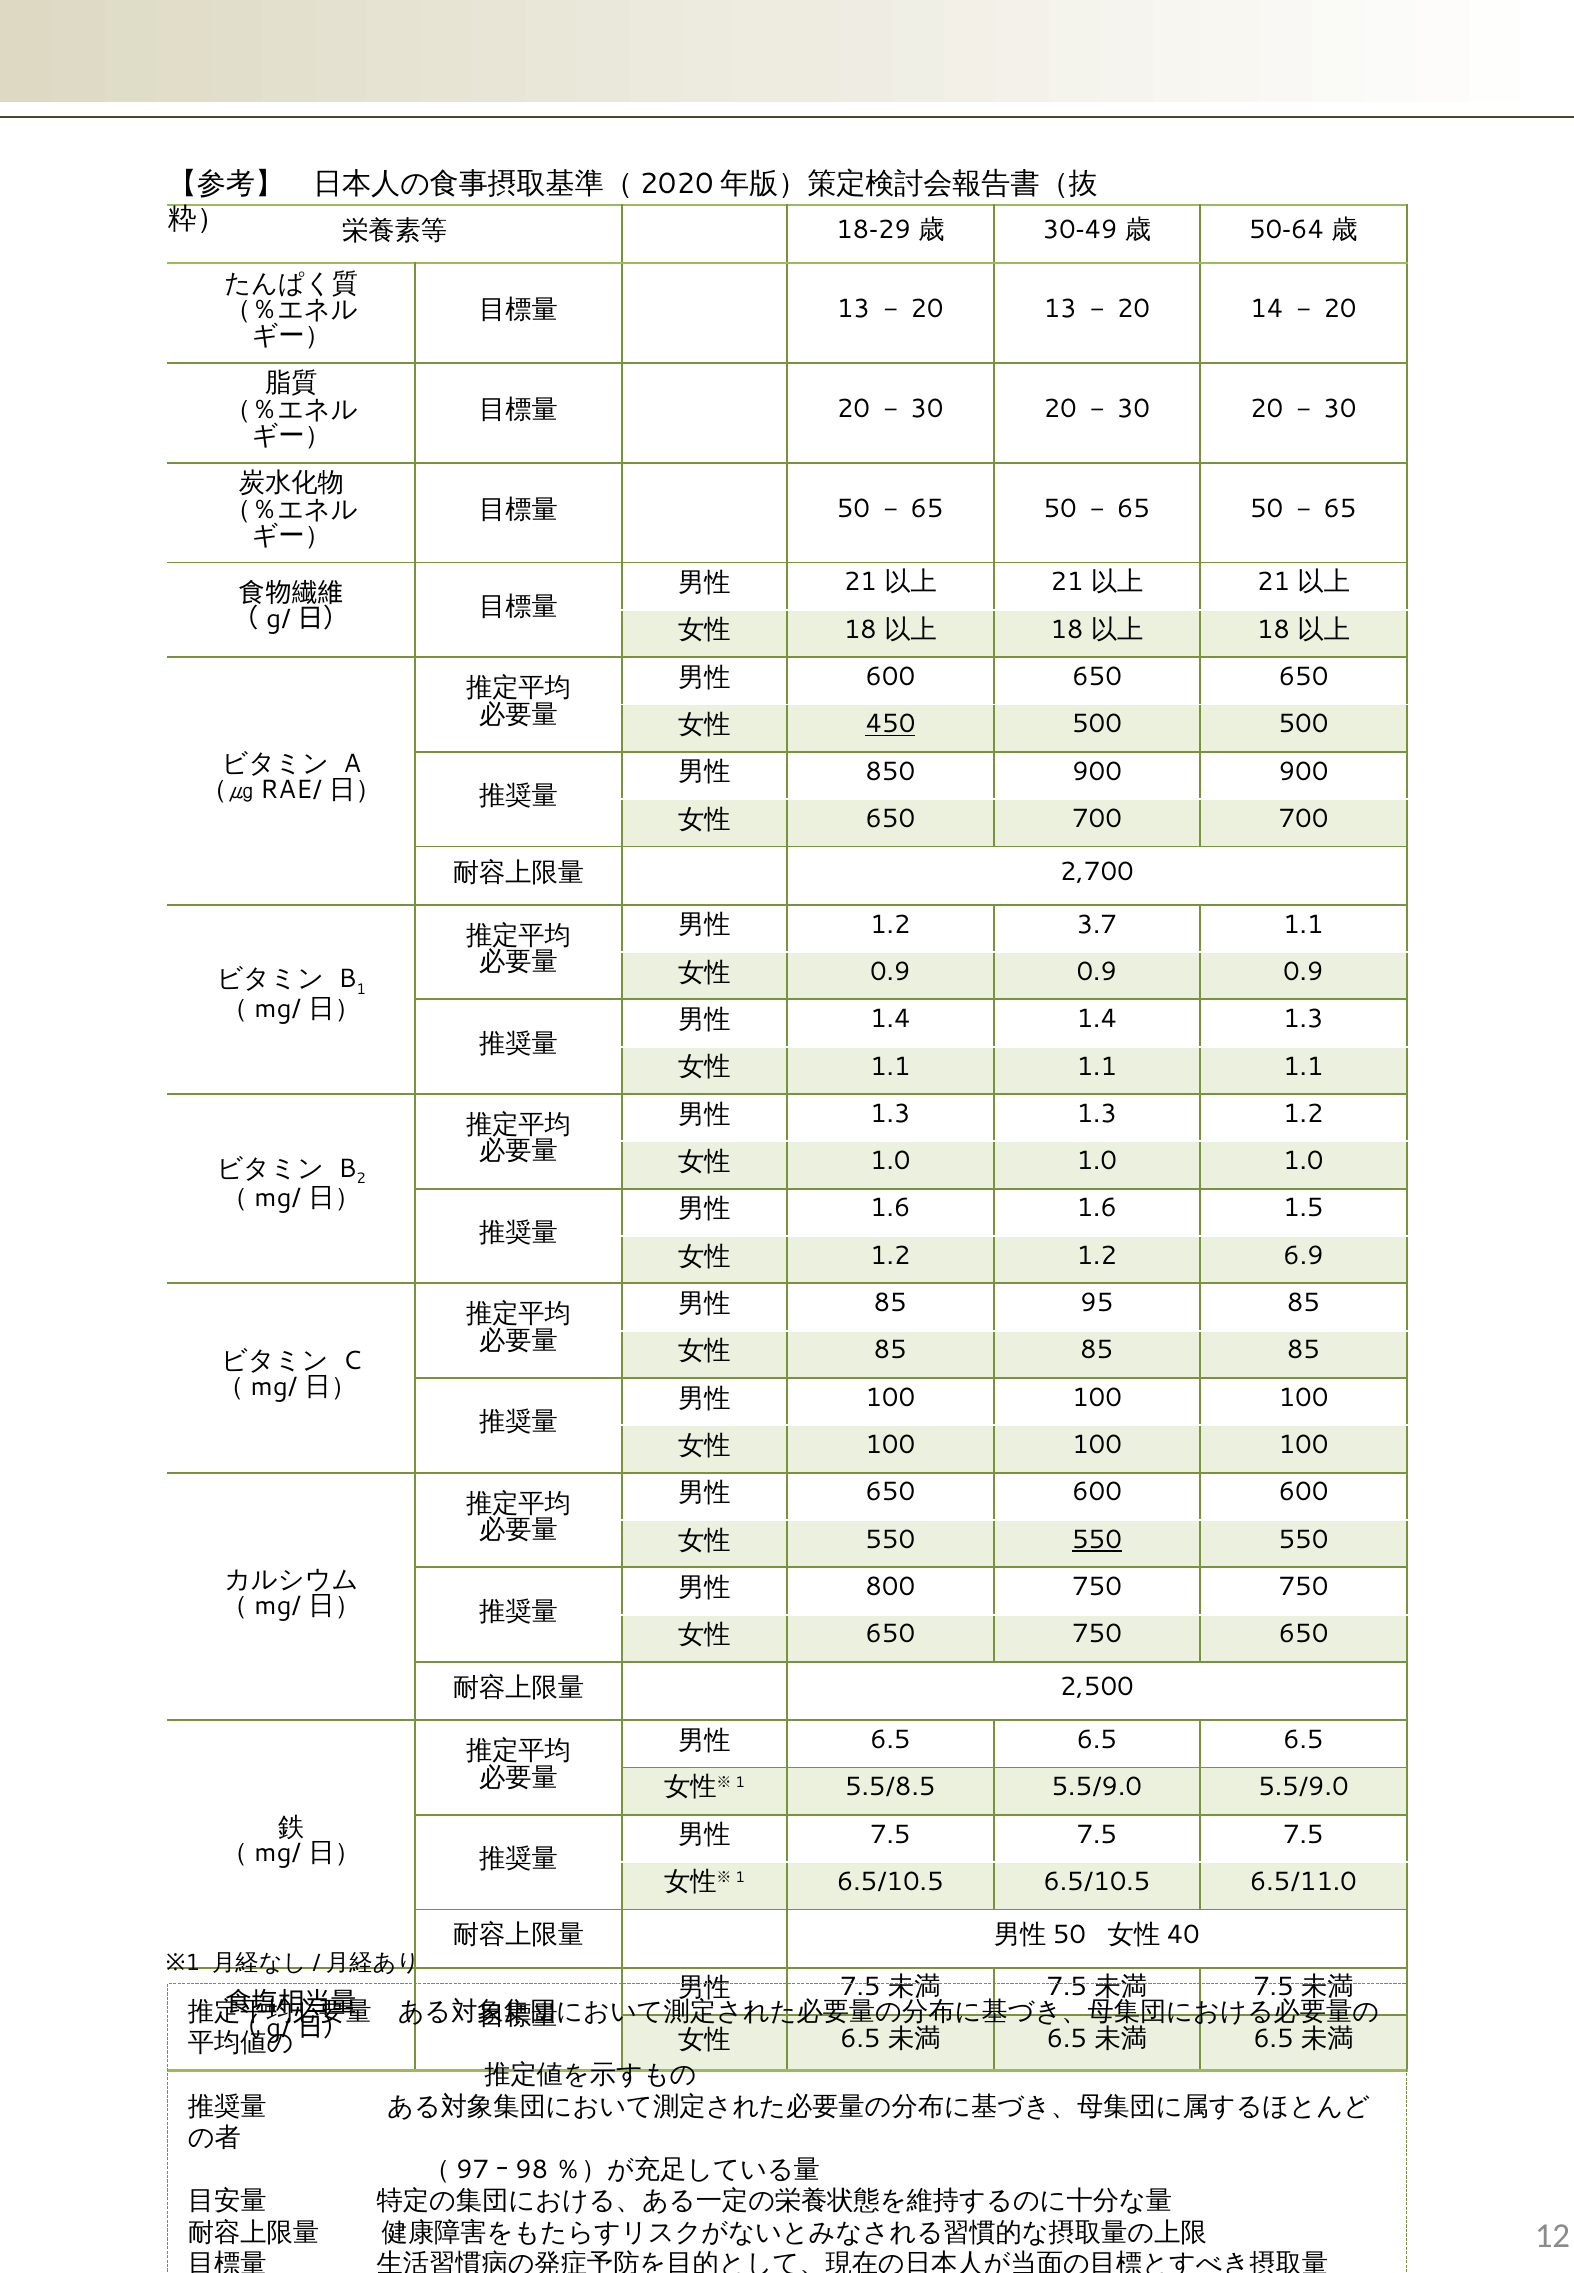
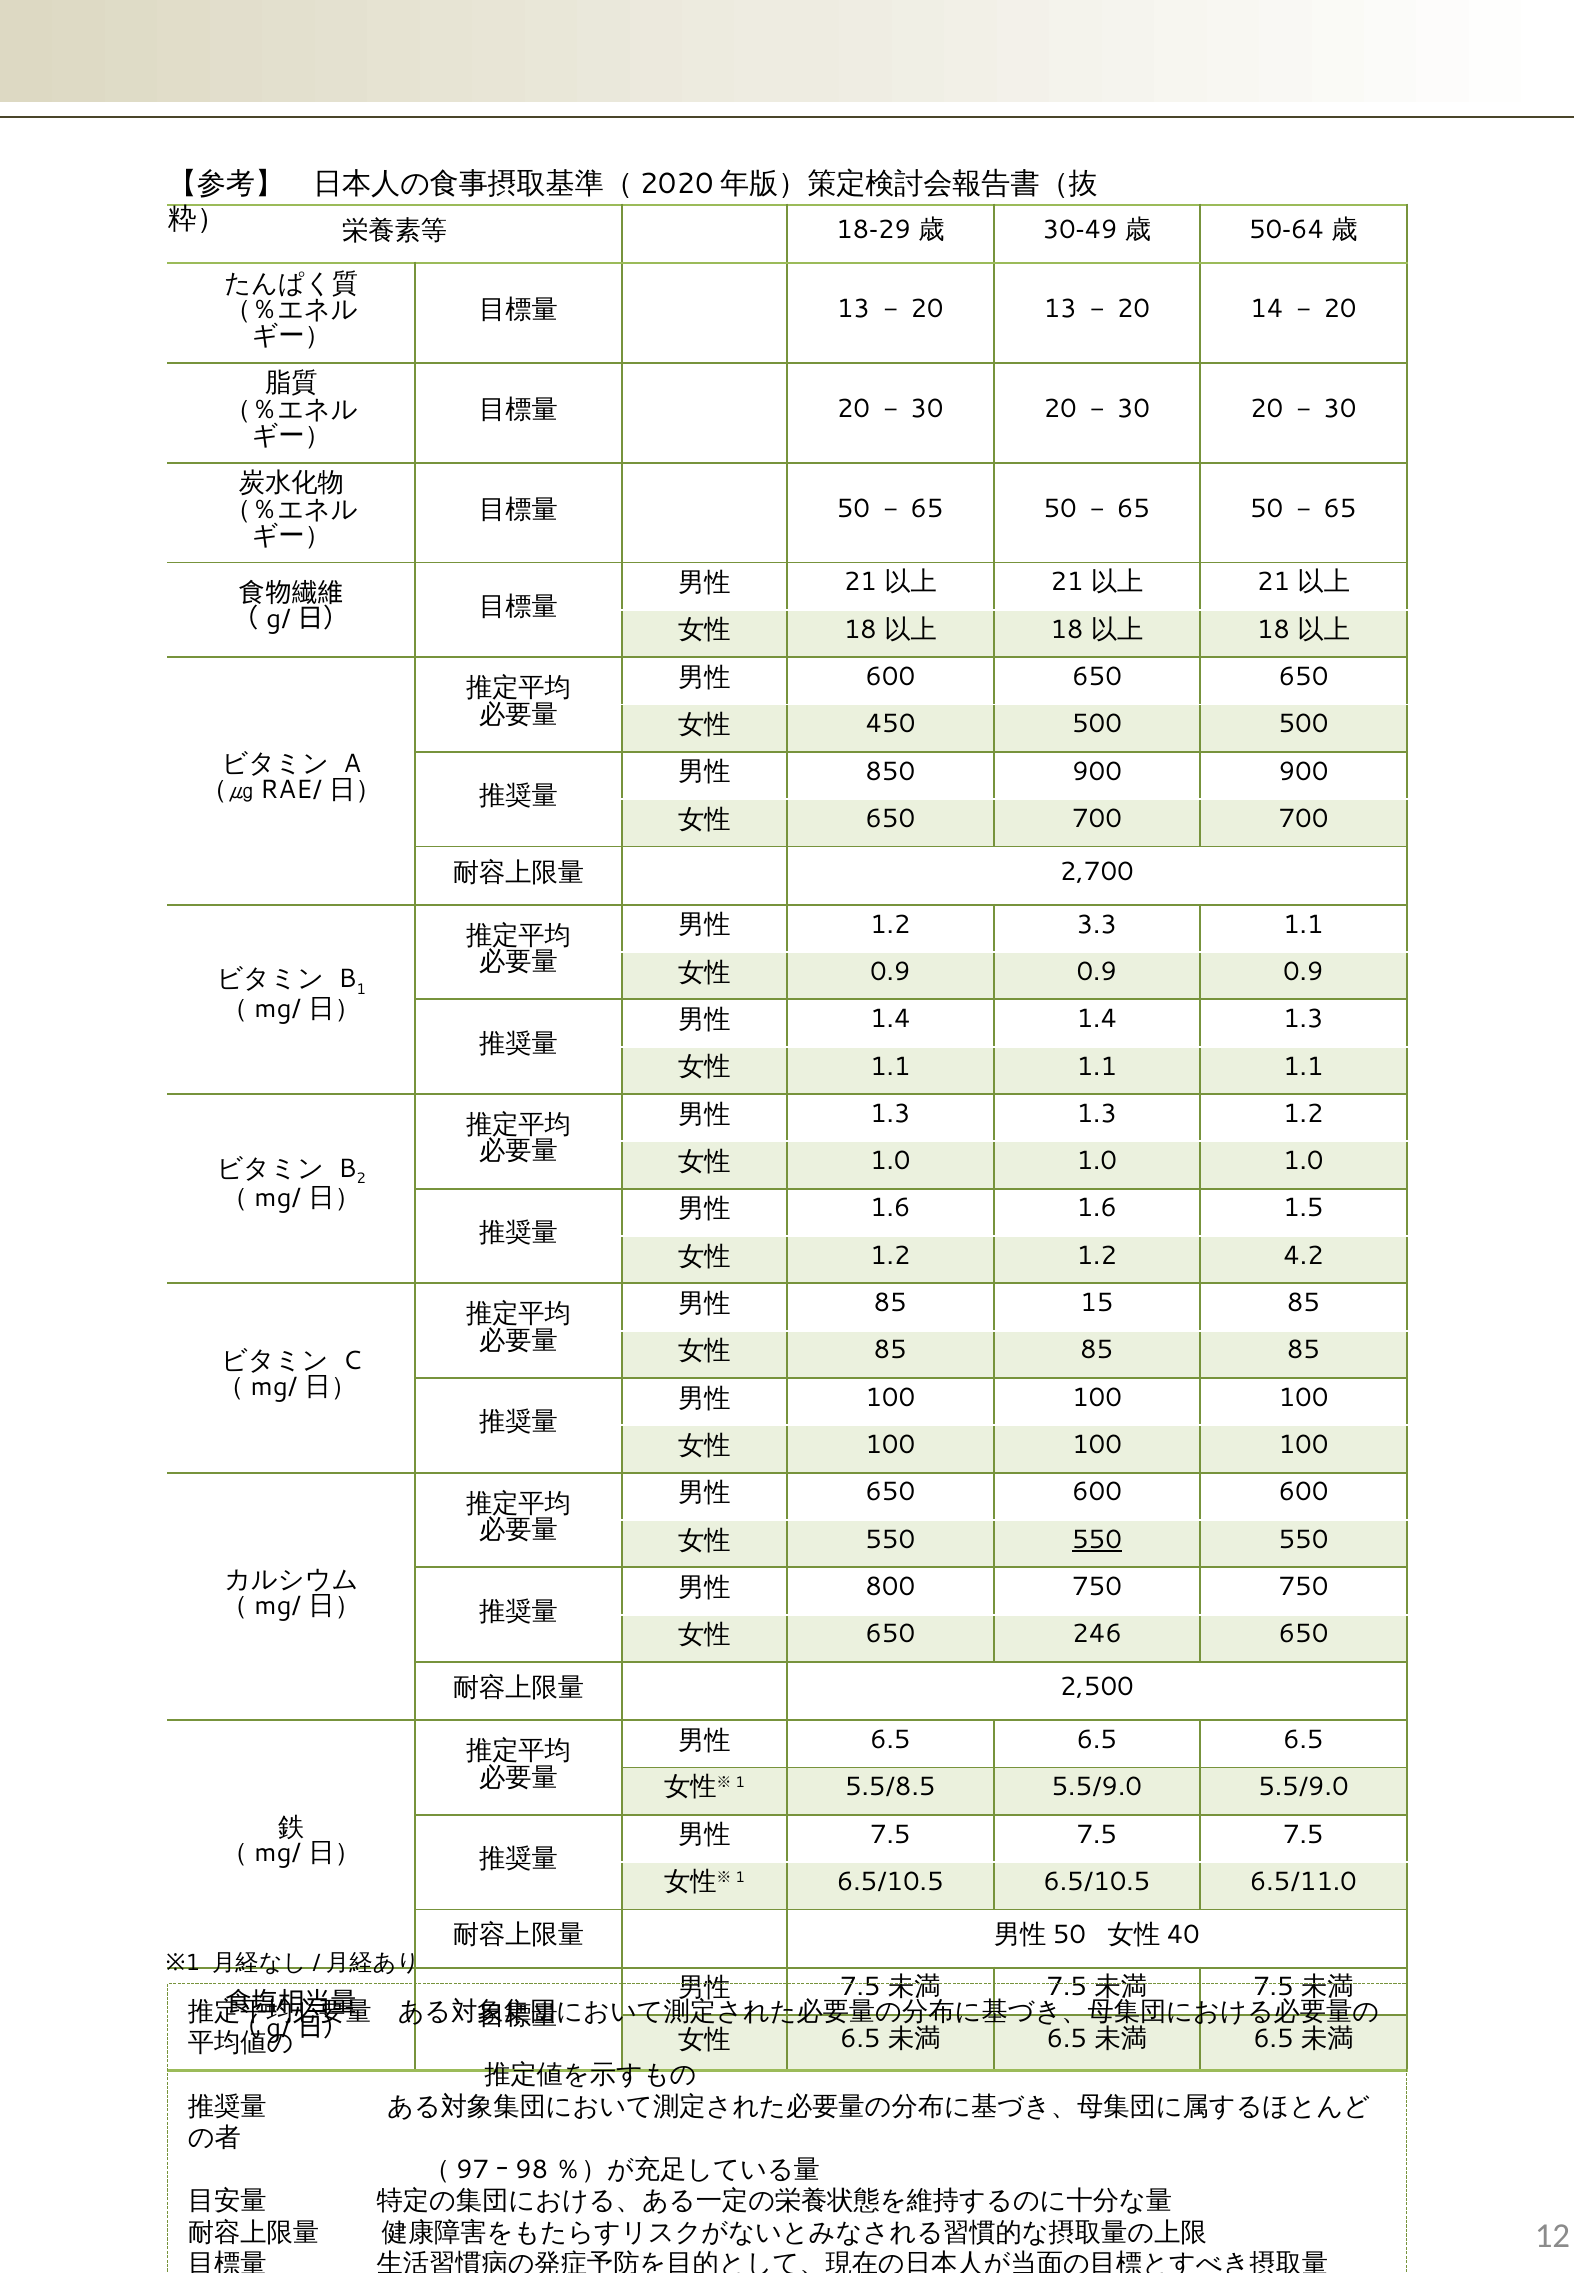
450 underline: present -> none
3.7: 3.7 -> 3.3
6.9: 6.9 -> 4.2
95: 95 -> 15
650 750: 750 -> 246
